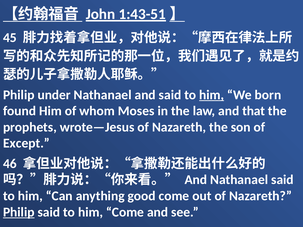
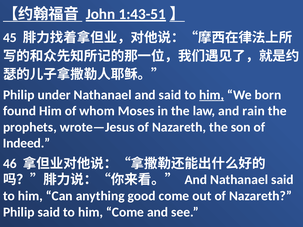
that: that -> rain
Except: Except -> Indeed
Philip at (19, 212) underline: present -> none
